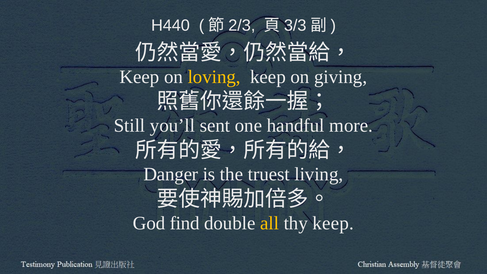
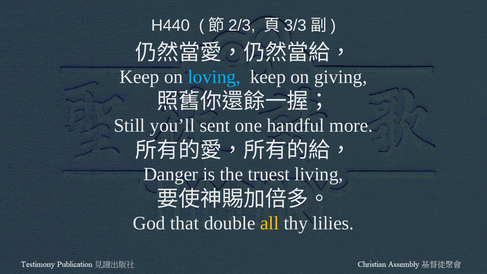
loving colour: yellow -> light blue
find: find -> that
thy keep: keep -> lilies
